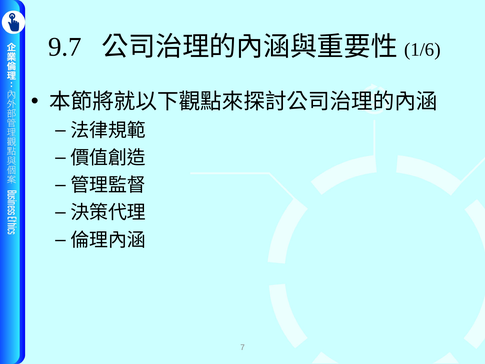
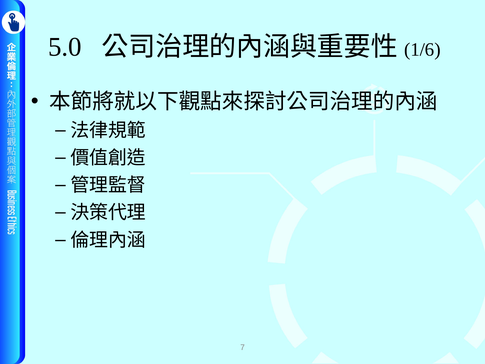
9.7: 9.7 -> 5.0
